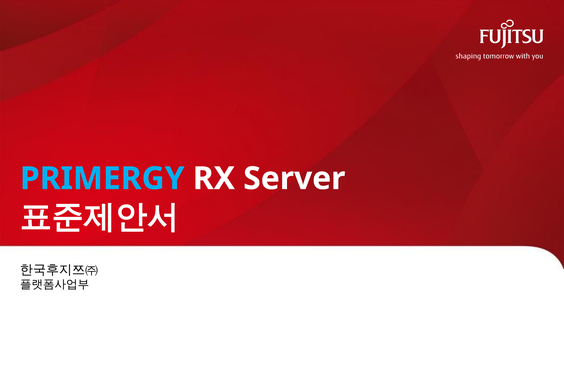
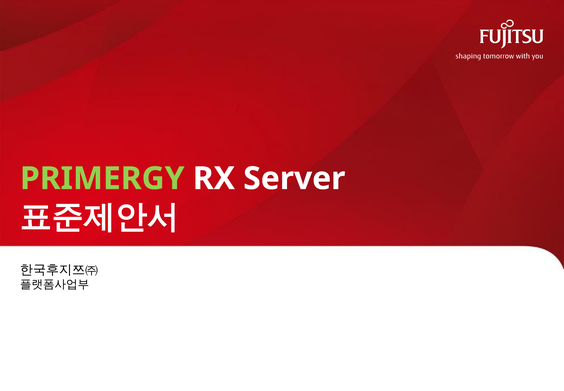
PRIMERGY colour: light blue -> light green
